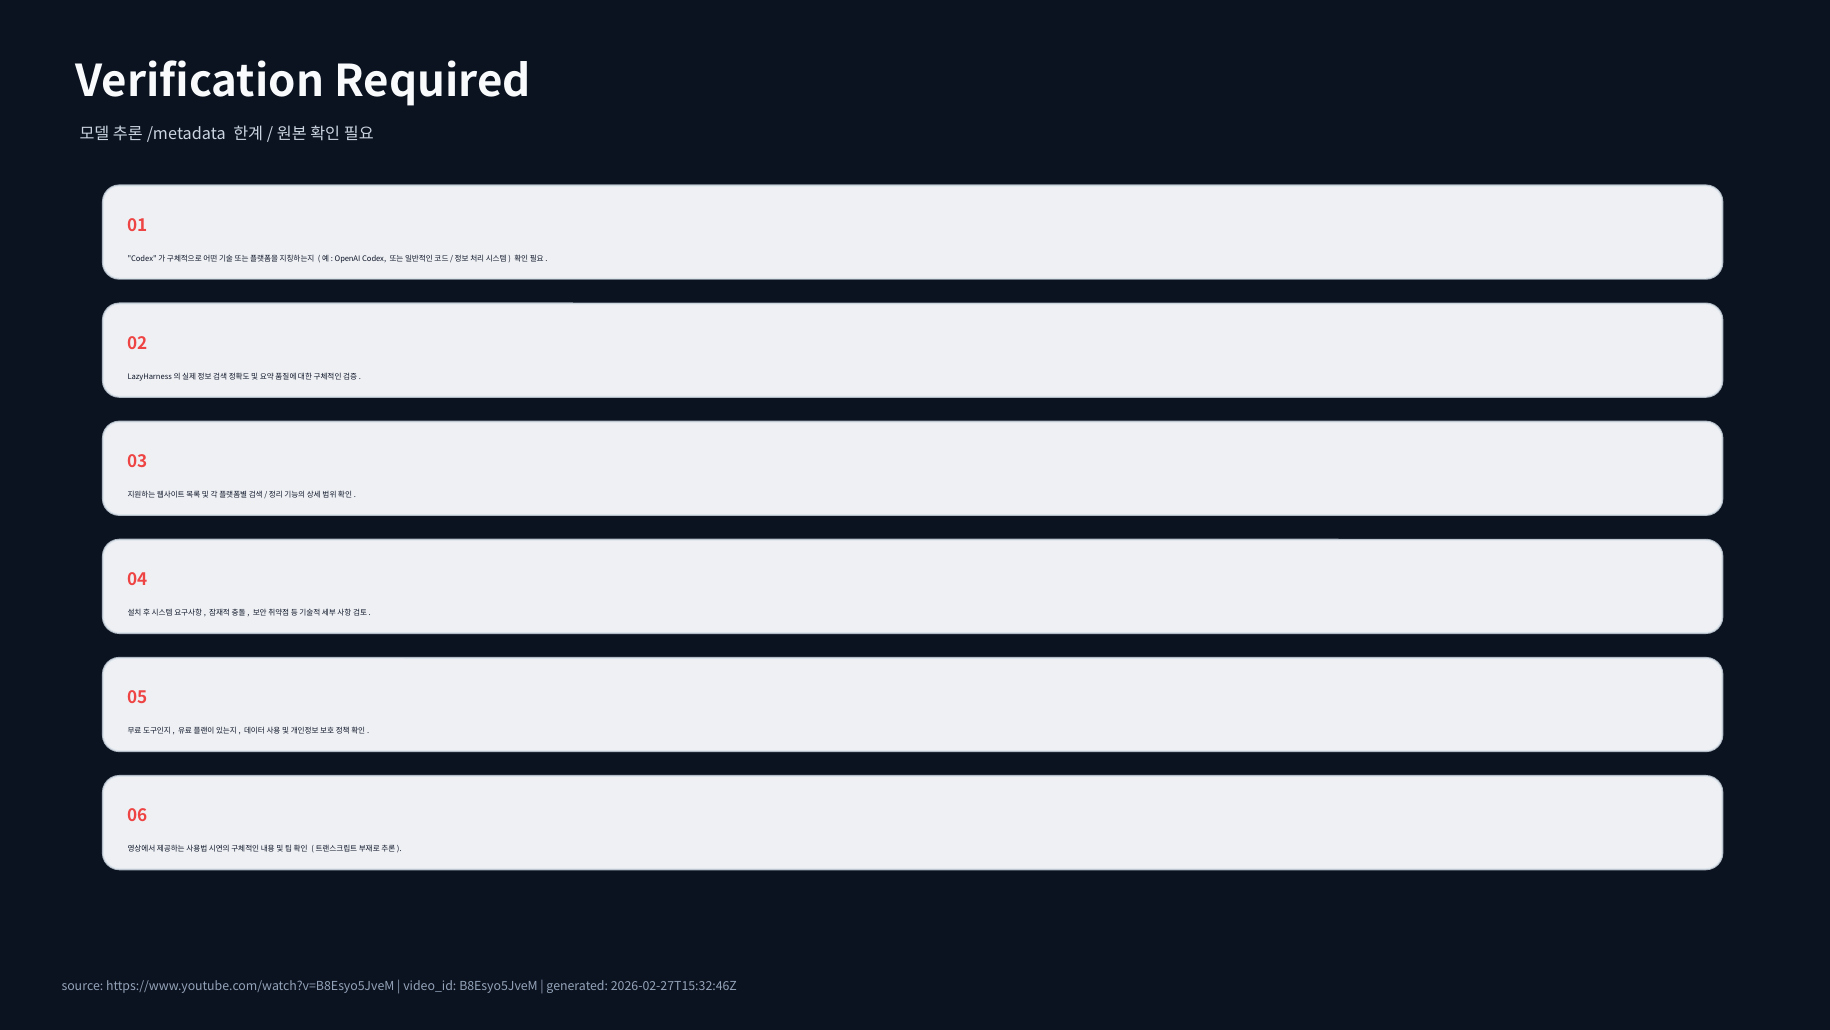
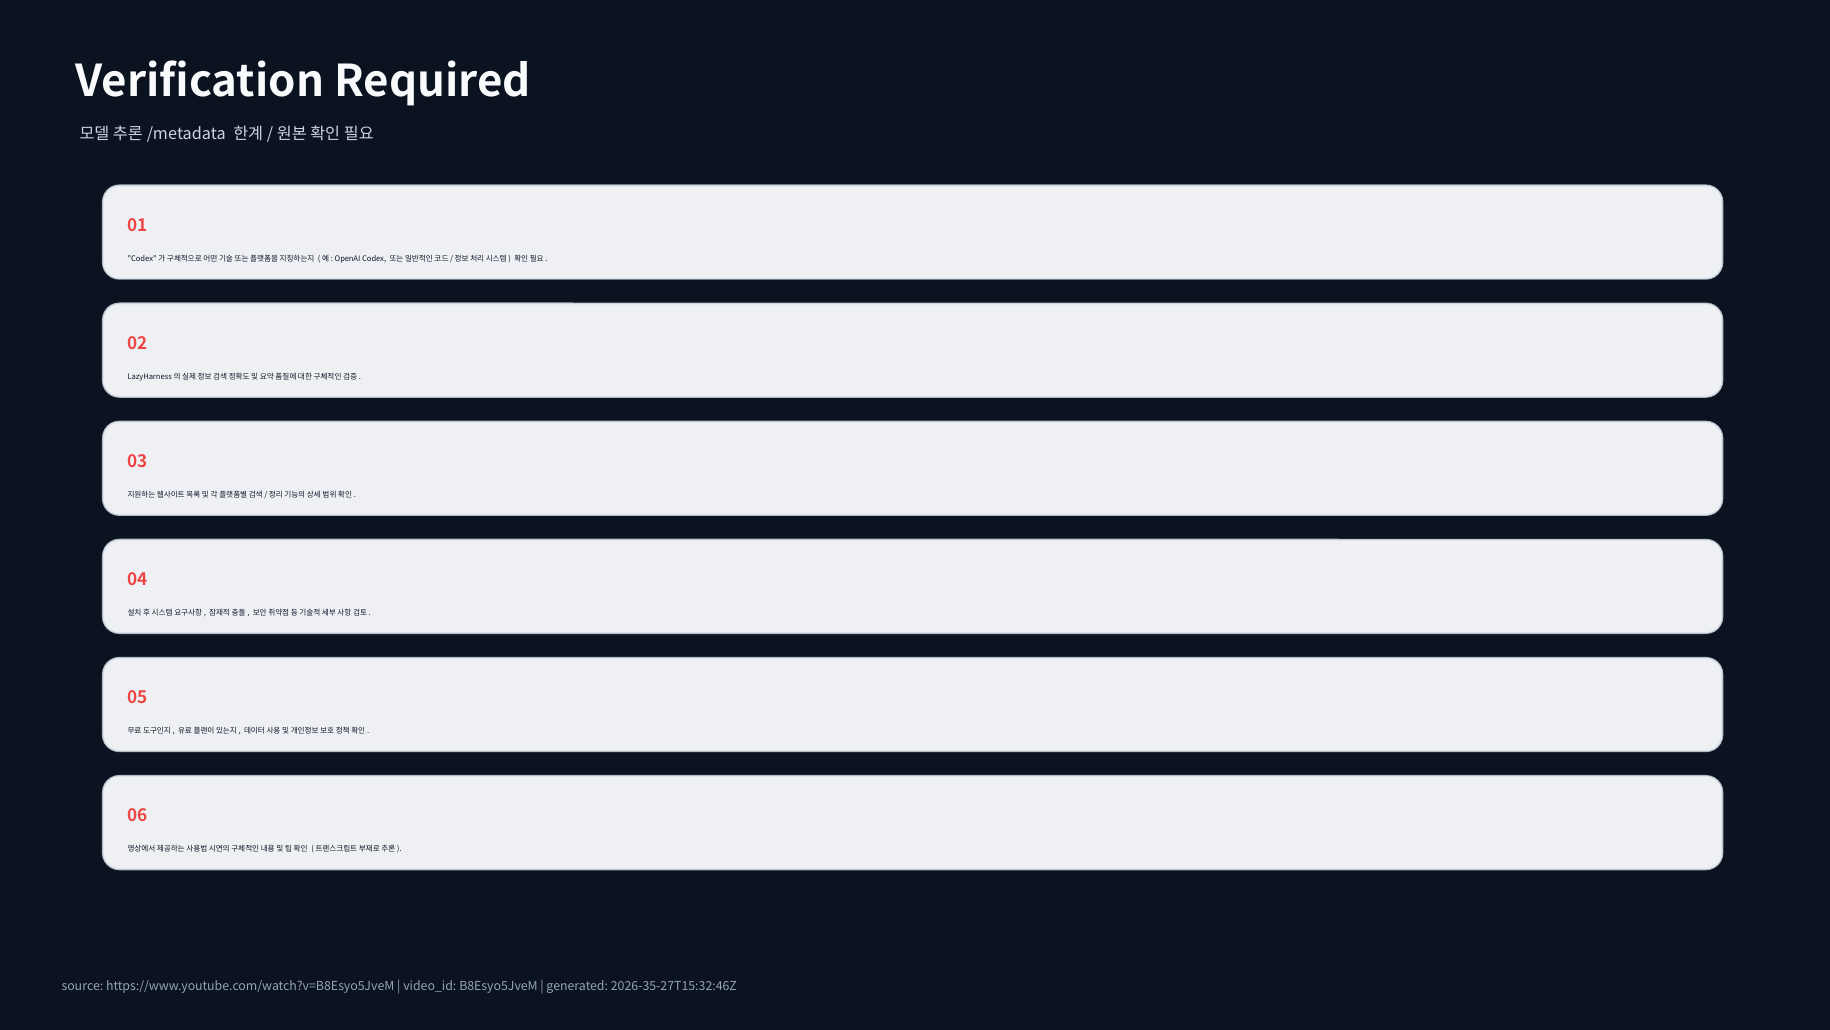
2026-02-27T15:32:46Z: 2026-02-27T15:32:46Z -> 2026-35-27T15:32:46Z
